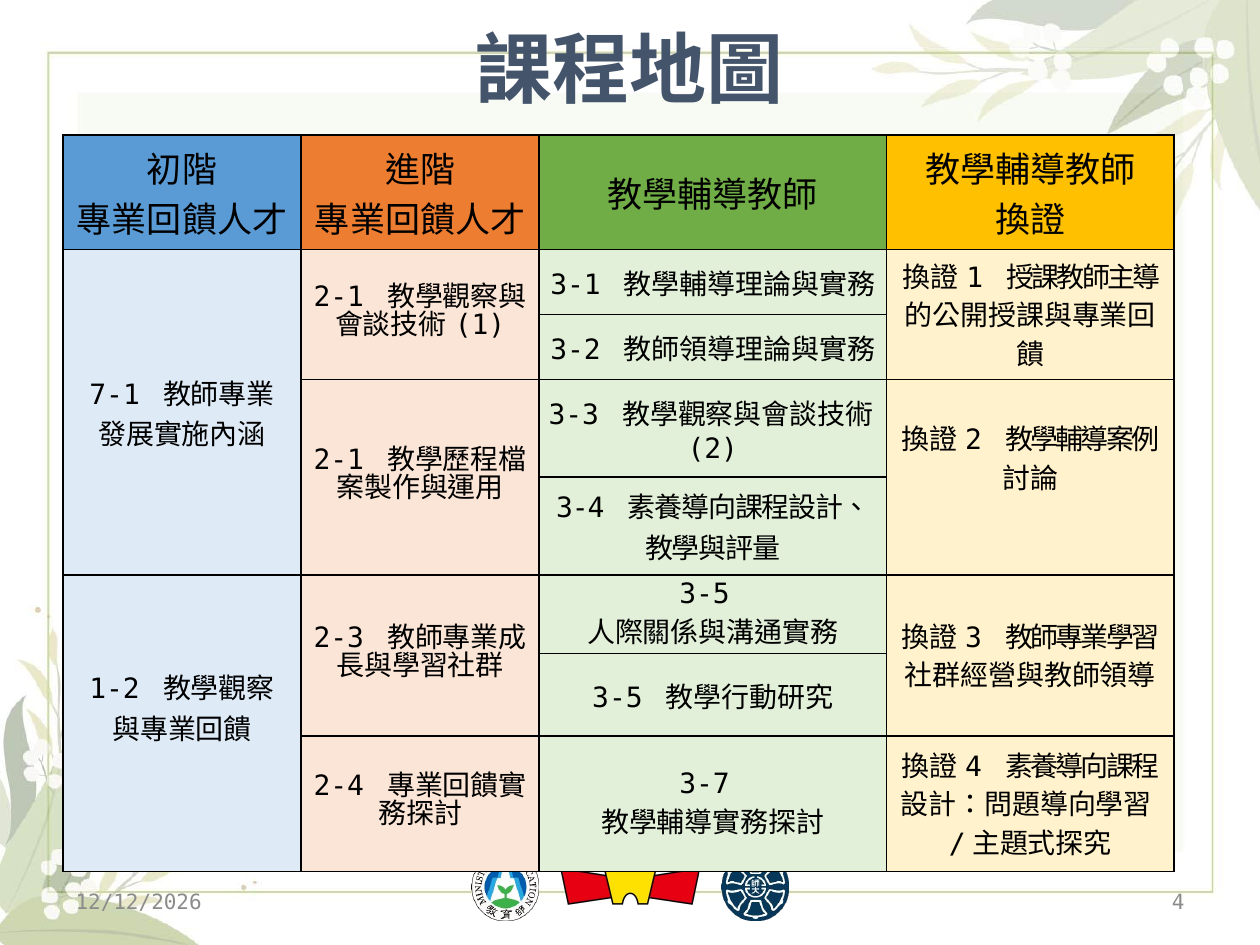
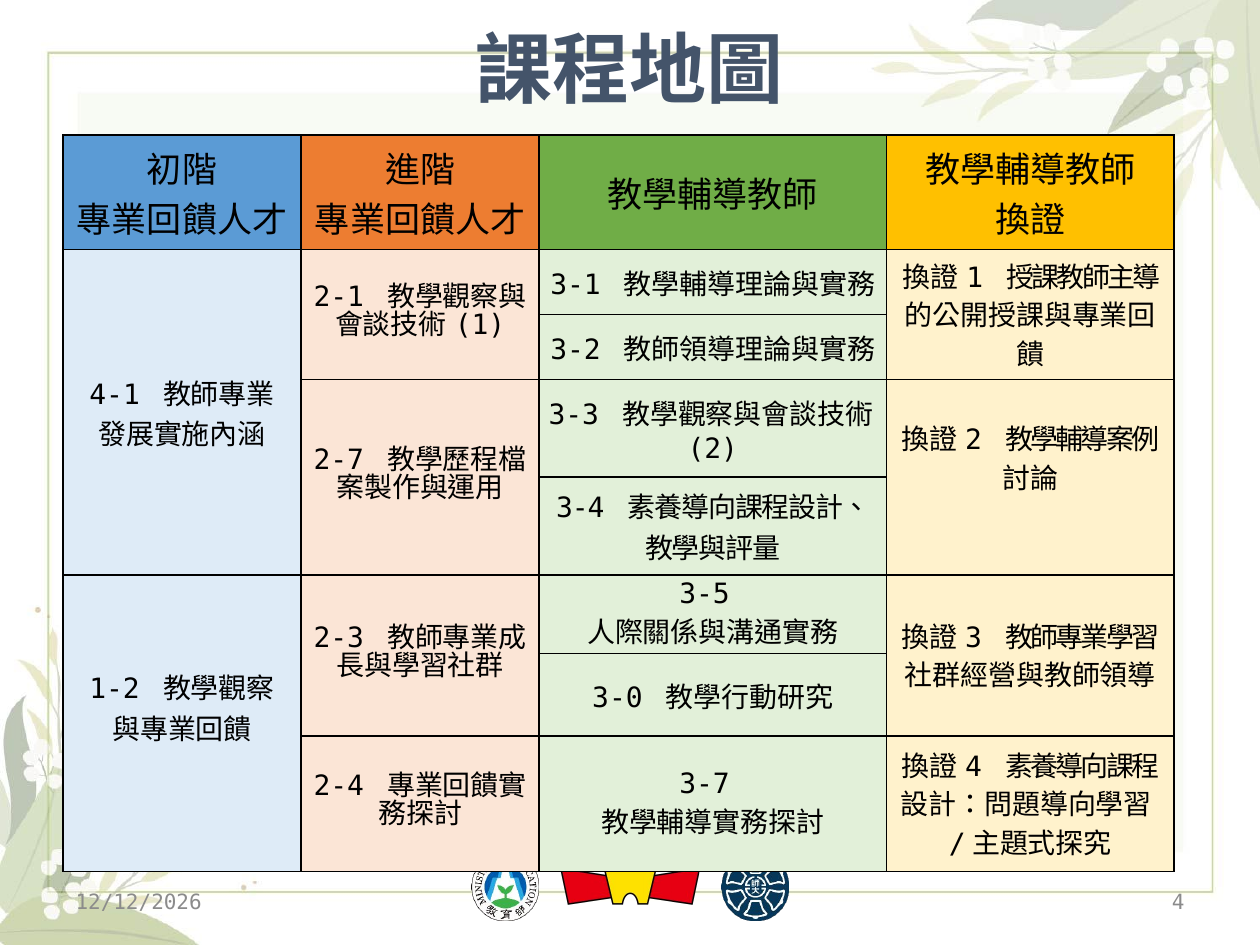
7-1: 7-1 -> 4-1
2-1 at (339, 460): 2-1 -> 2-7
3-5 at (617, 698): 3-5 -> 3-0
